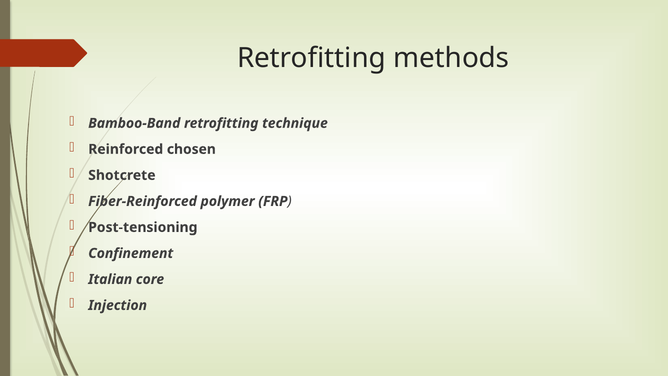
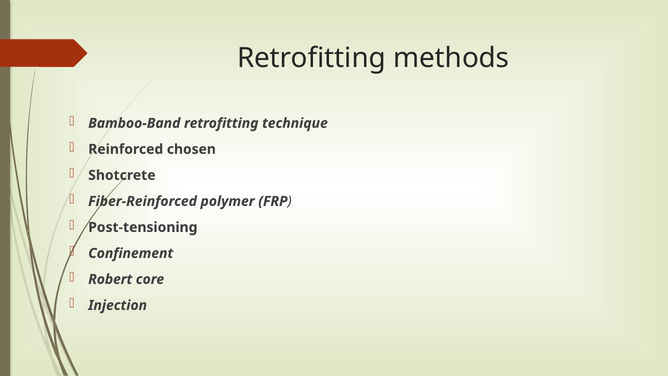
Italian: Italian -> Robert
